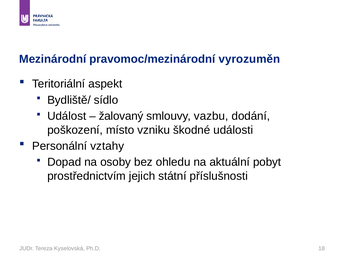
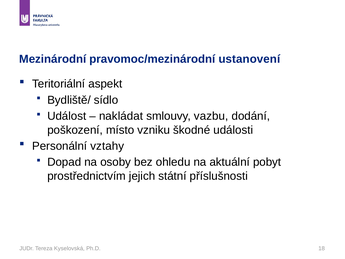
vyrozuměn: vyrozuměn -> ustanovení
žalovaný: žalovaný -> nakládat
